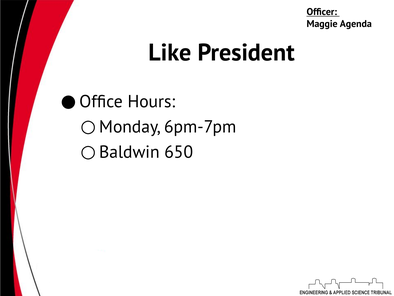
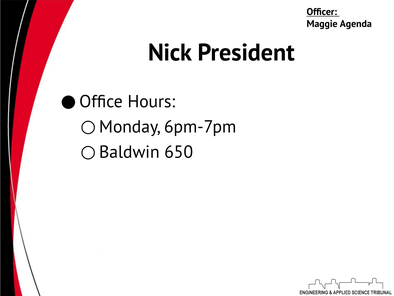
Like: Like -> Nick
